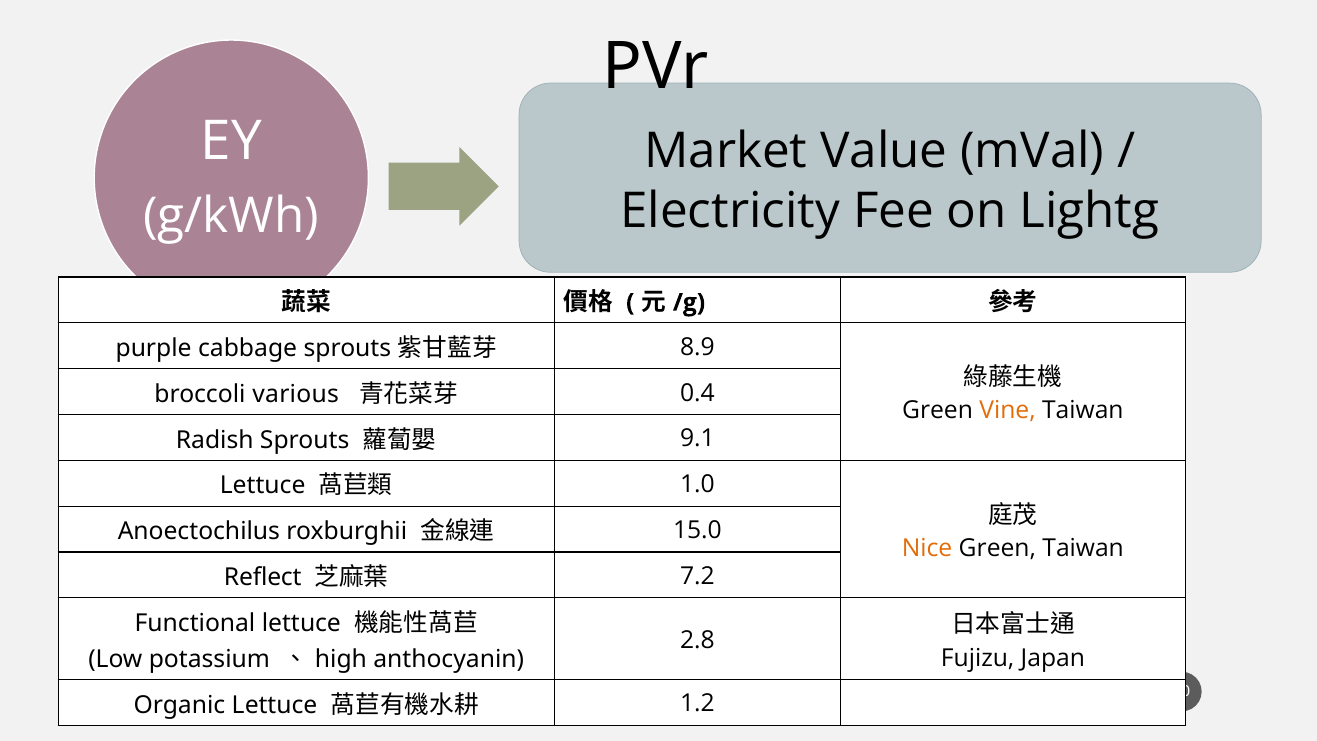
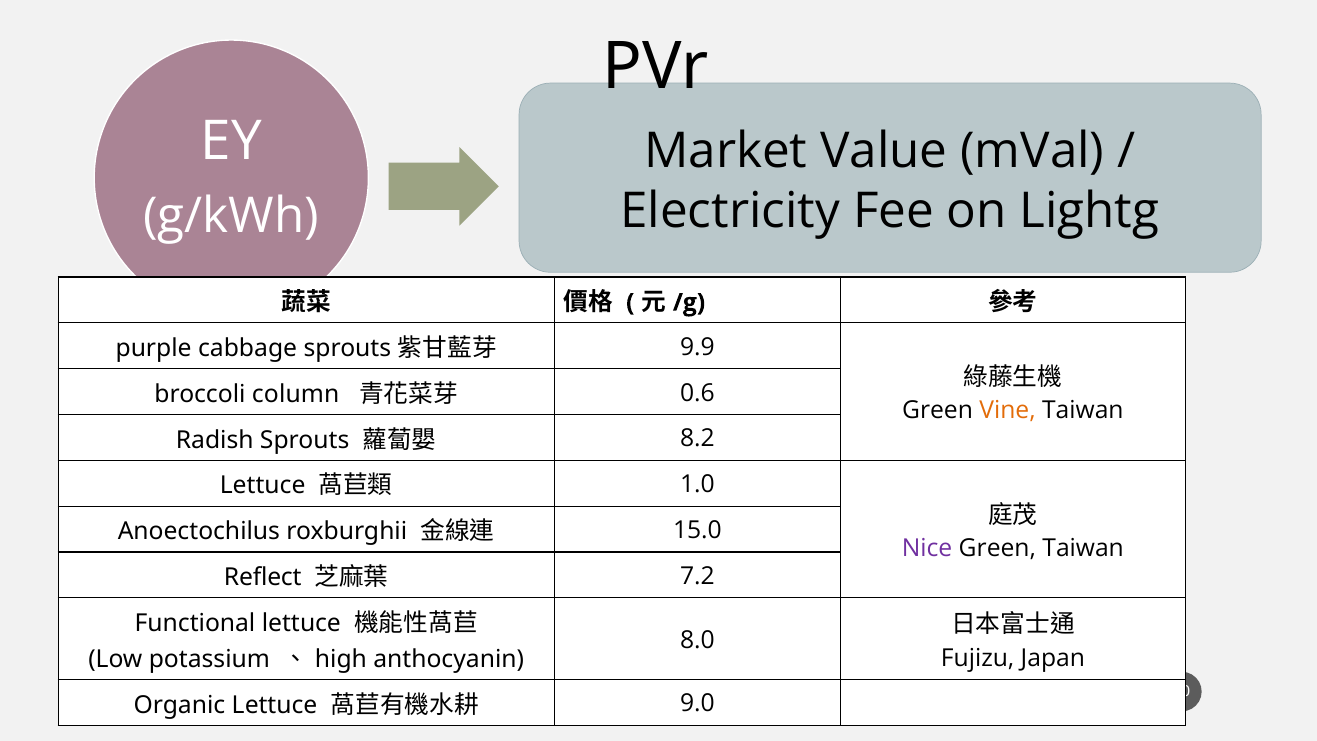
8.9: 8.9 -> 9.9
various: various -> column
0.4: 0.4 -> 0.6
9.1: 9.1 -> 8.2
Nice colour: orange -> purple
2.8: 2.8 -> 8.0
1.2: 1.2 -> 9.0
